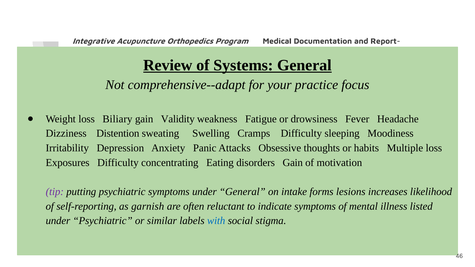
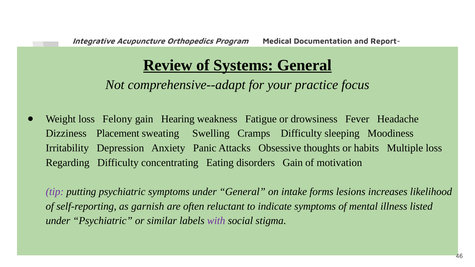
Biliary: Biliary -> Felony
Validity: Validity -> Hearing
Distention: Distention -> Placement
Exposures: Exposures -> Regarding
with colour: blue -> purple
